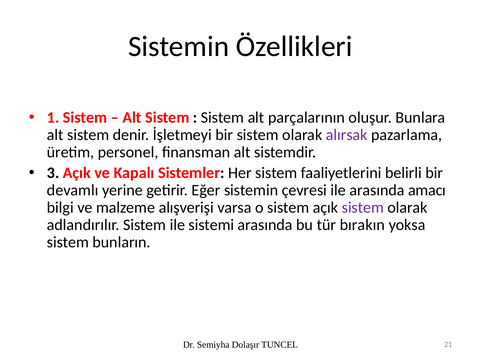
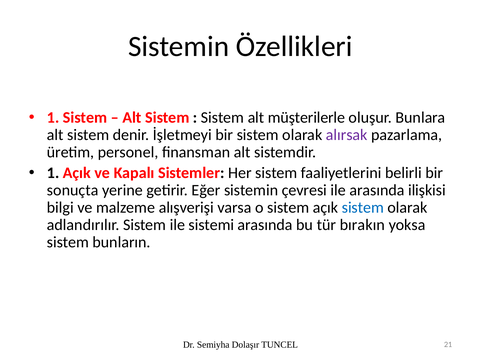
parçalarının: parçalarının -> müşterilerle
3 at (53, 173): 3 -> 1
devamlı: devamlı -> sonuçta
amacı: amacı -> ilişkisi
sistem at (363, 207) colour: purple -> blue
